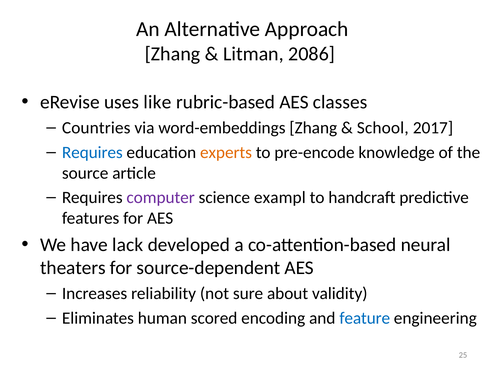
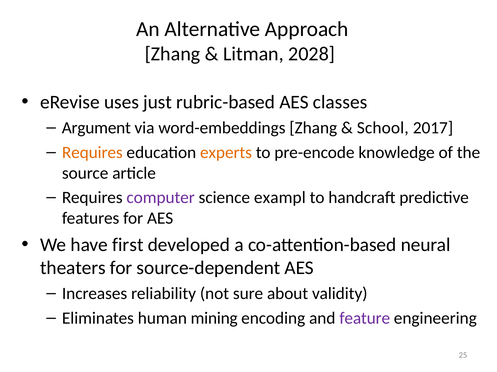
2086: 2086 -> 2028
like: like -> just
Countries: Countries -> Argument
Requires at (92, 153) colour: blue -> orange
lack: lack -> first
scored: scored -> mining
feature colour: blue -> purple
